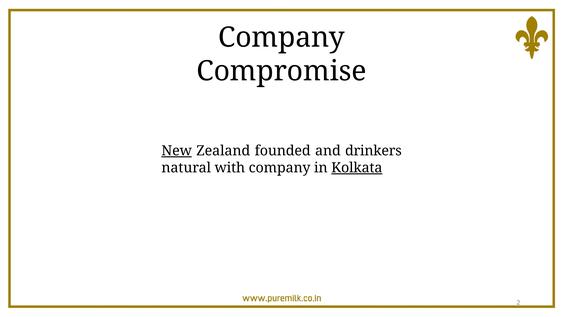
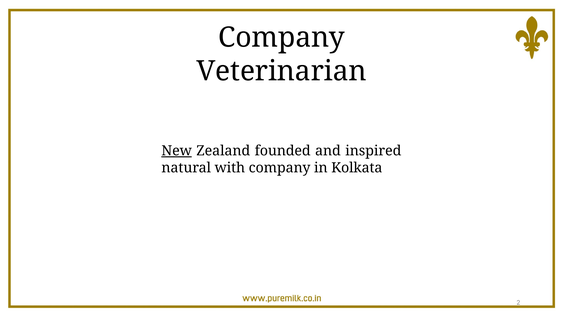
Compromise: Compromise -> Veterinarian
drinkers: drinkers -> inspired
Kolkata underline: present -> none
